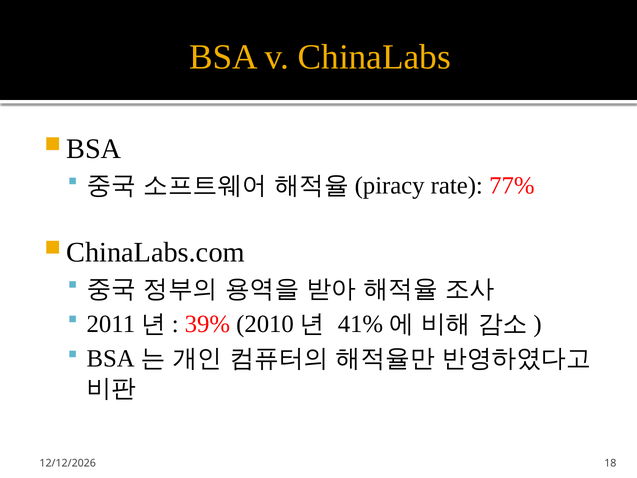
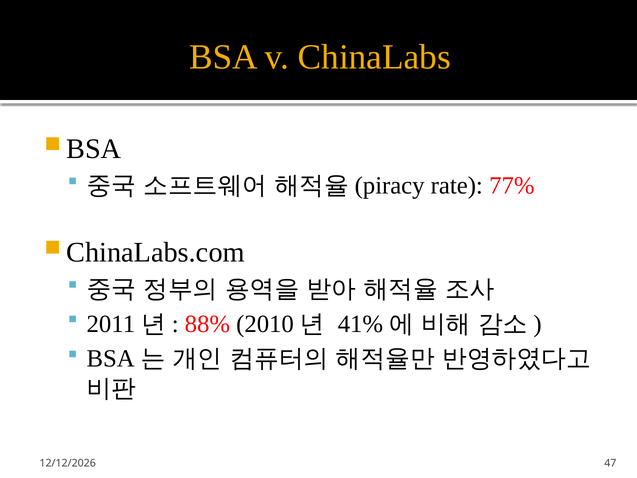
39%: 39% -> 88%
18: 18 -> 47
